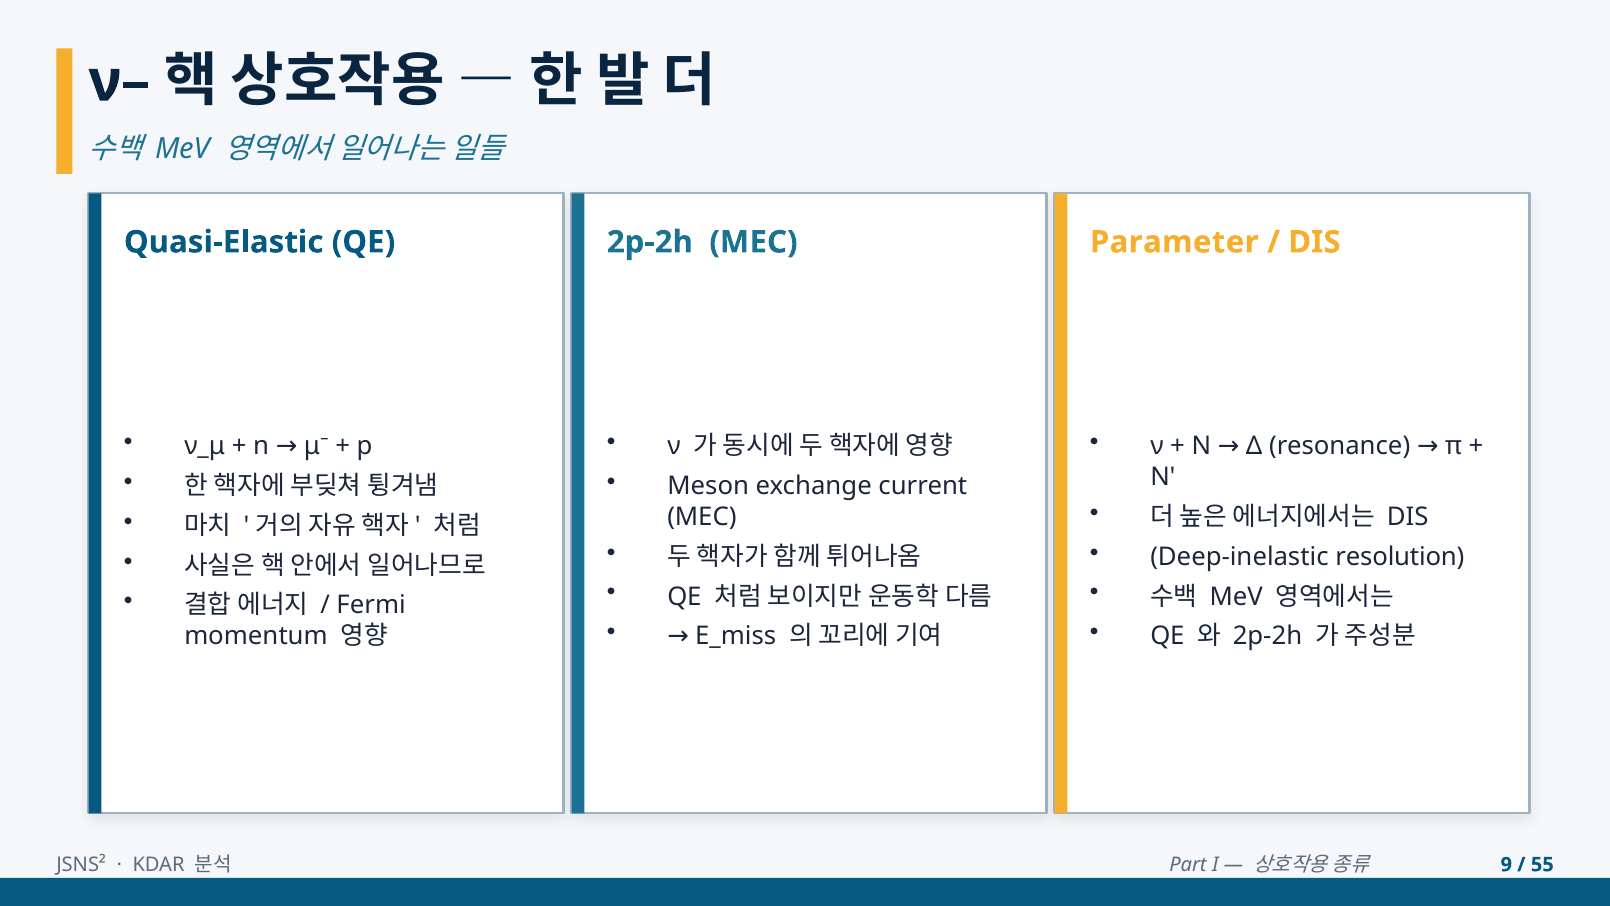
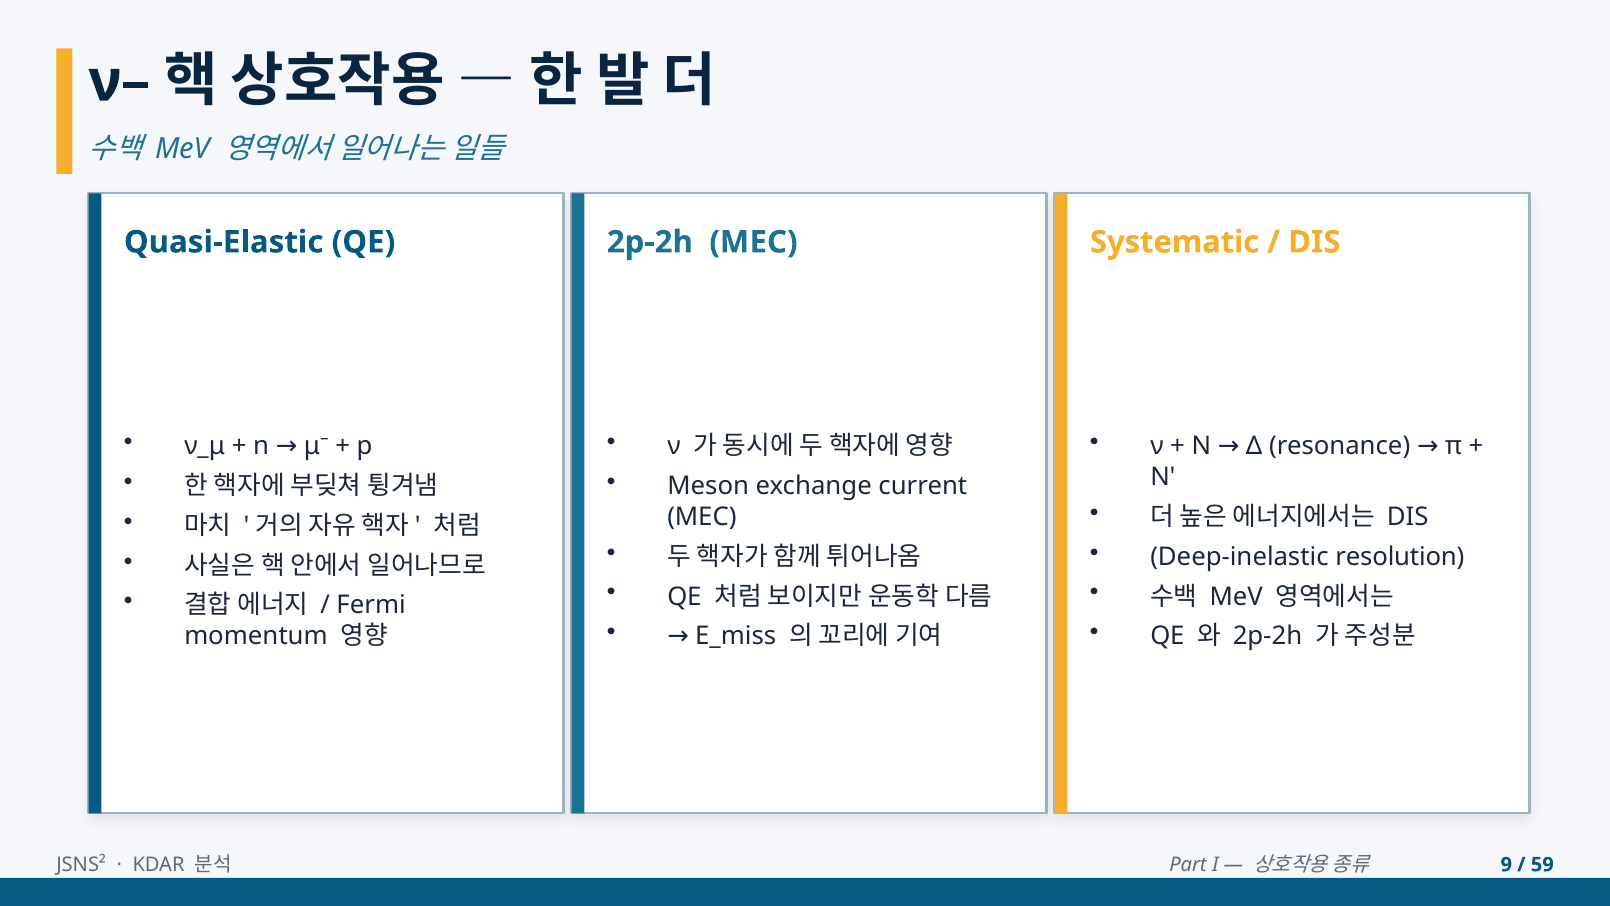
Parameter: Parameter -> Systematic
55: 55 -> 59
